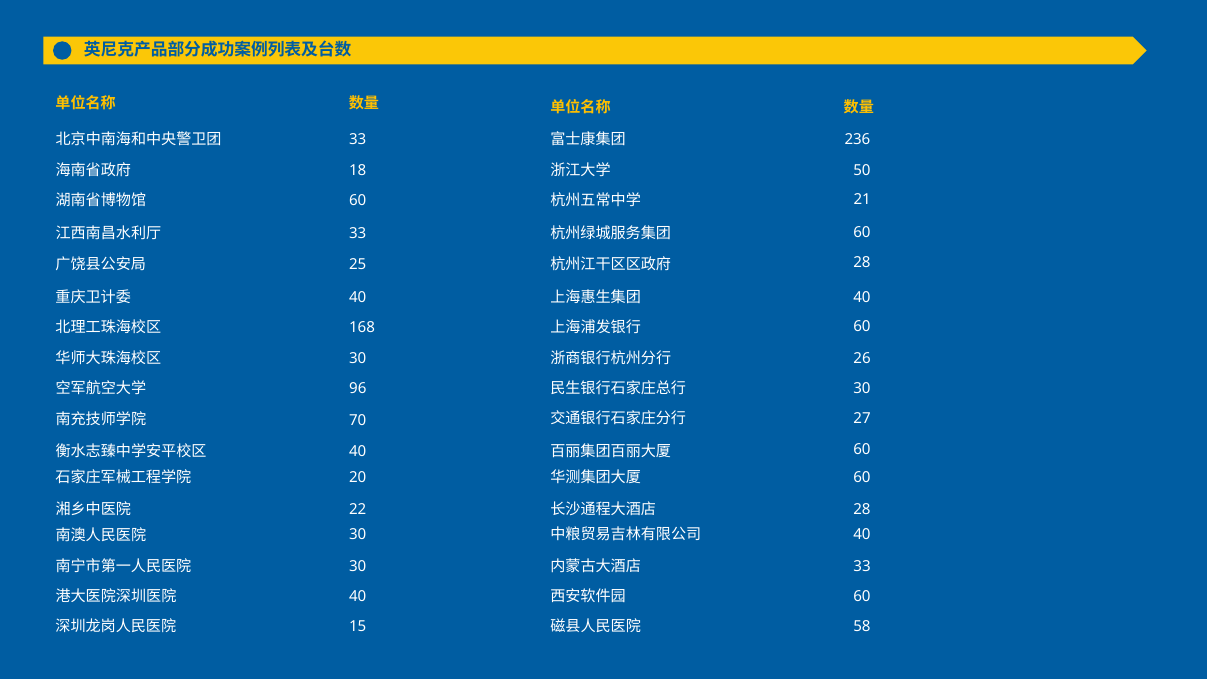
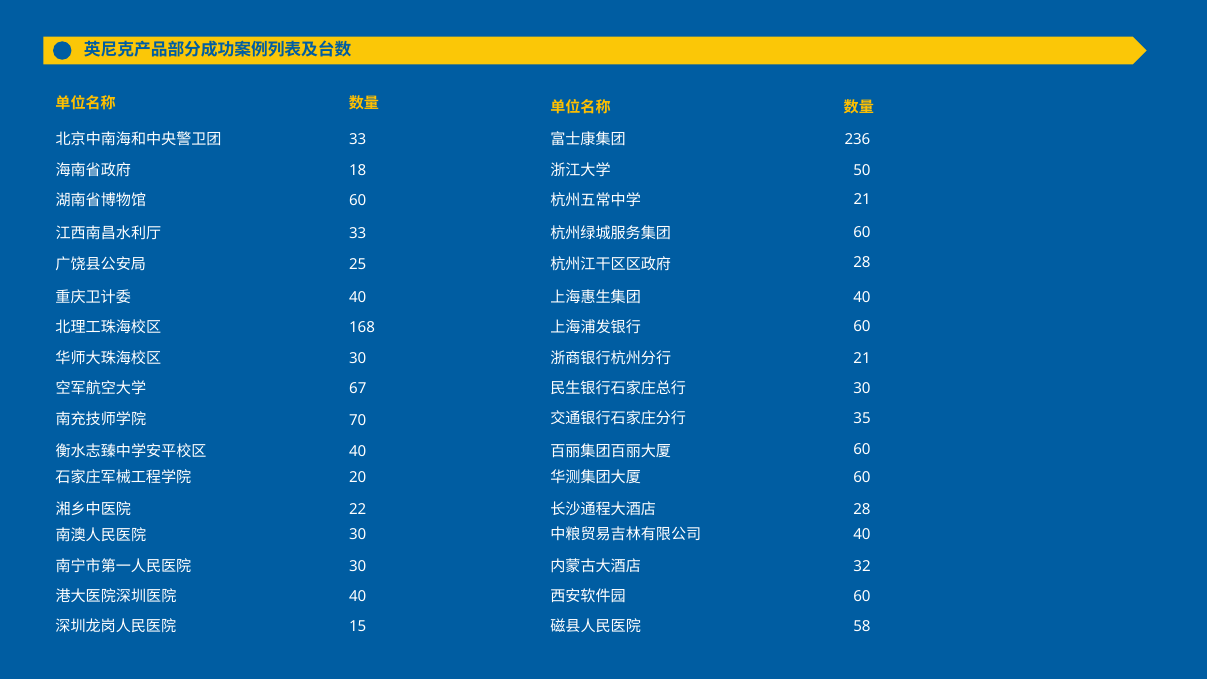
26 at (862, 358): 26 -> 21
96: 96 -> 67
27: 27 -> 35
33 at (862, 566): 33 -> 32
